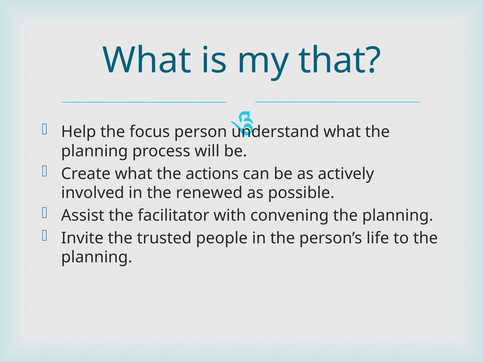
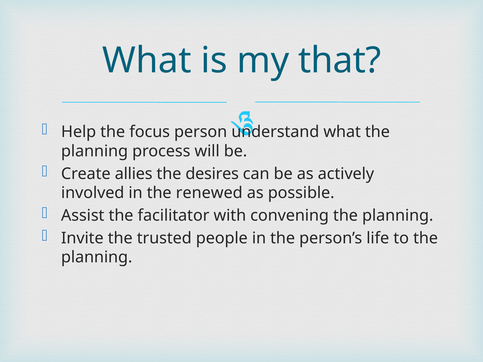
Create what: what -> allies
actions: actions -> desires
